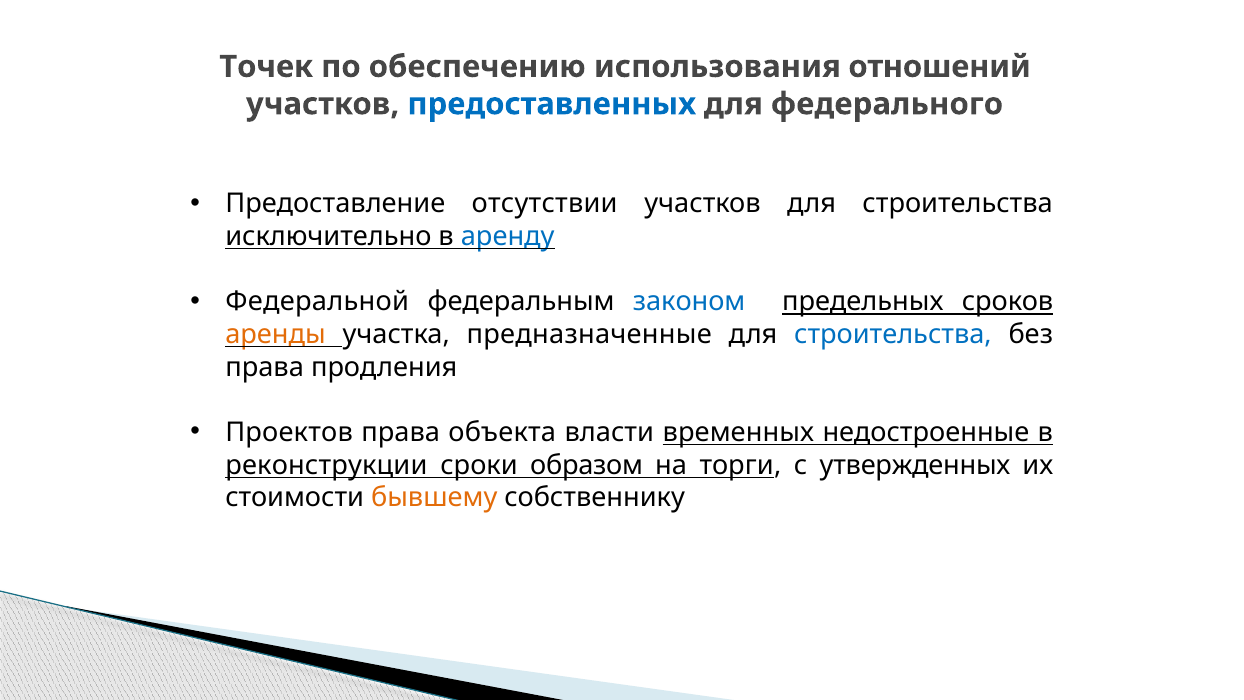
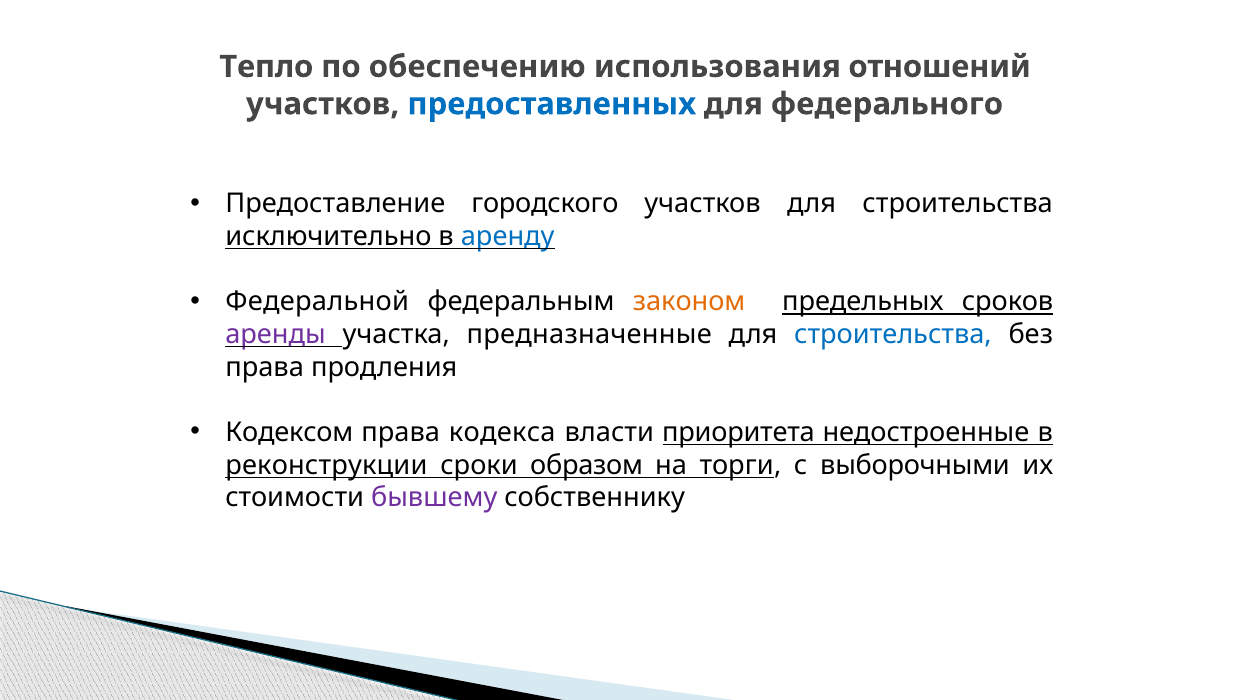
Точек: Точек -> Тепло
отсутствии: отсутствии -> городского
законом colour: blue -> orange
аренды colour: orange -> purple
Проектов: Проектов -> Кодексом
объекта: объекта -> кодекса
временных: временных -> приоритета
утвержденных: утвержденных -> выборочными
бывшему colour: orange -> purple
